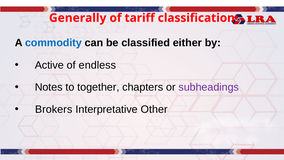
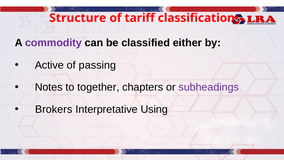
Generally: Generally -> Structure
commodity colour: blue -> purple
endless: endless -> passing
Other: Other -> Using
